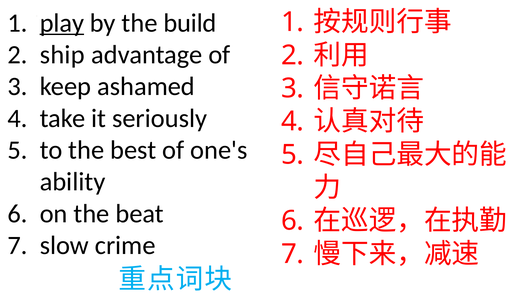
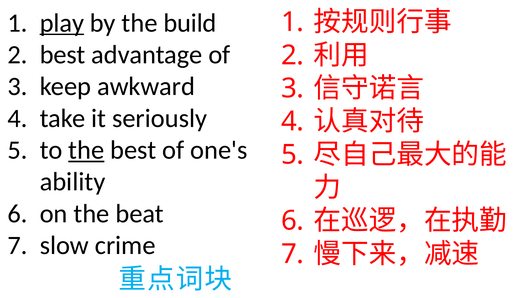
ship at (62, 55): ship -> best
ashamed: ashamed -> awkward
the at (86, 150) underline: none -> present
